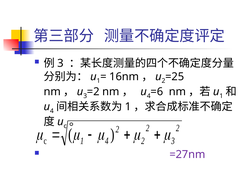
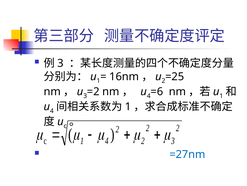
=27nm colour: purple -> blue
